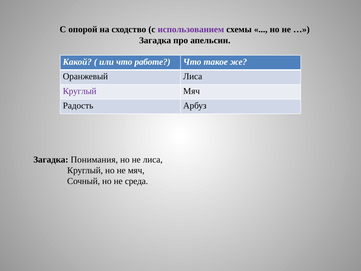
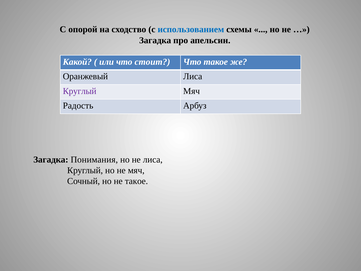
использованием colour: purple -> blue
работе: работе -> стоит
не среда: среда -> такое
